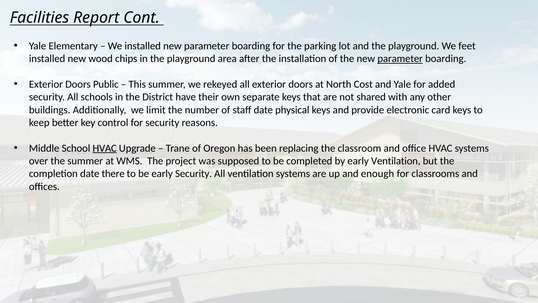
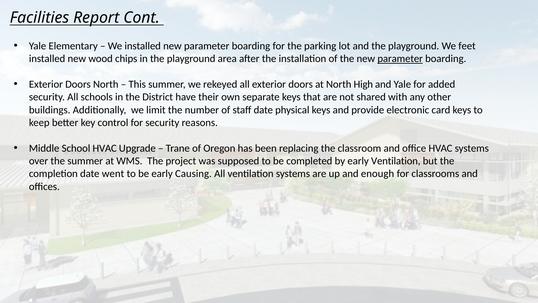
Doors Public: Public -> North
Cost: Cost -> High
HVAC at (105, 148) underline: present -> none
there: there -> went
early Security: Security -> Causing
